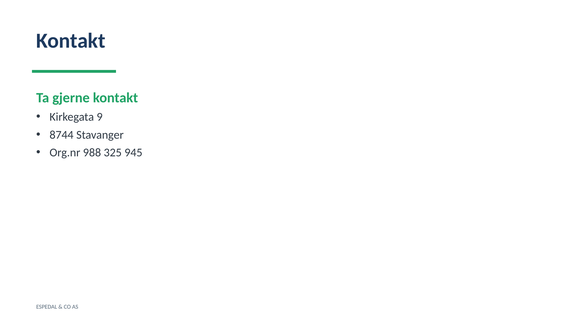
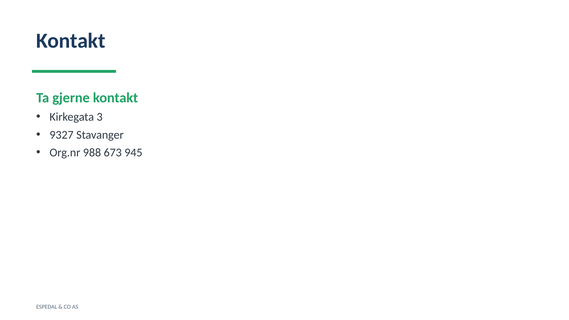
9: 9 -> 3
8744: 8744 -> 9327
325: 325 -> 673
